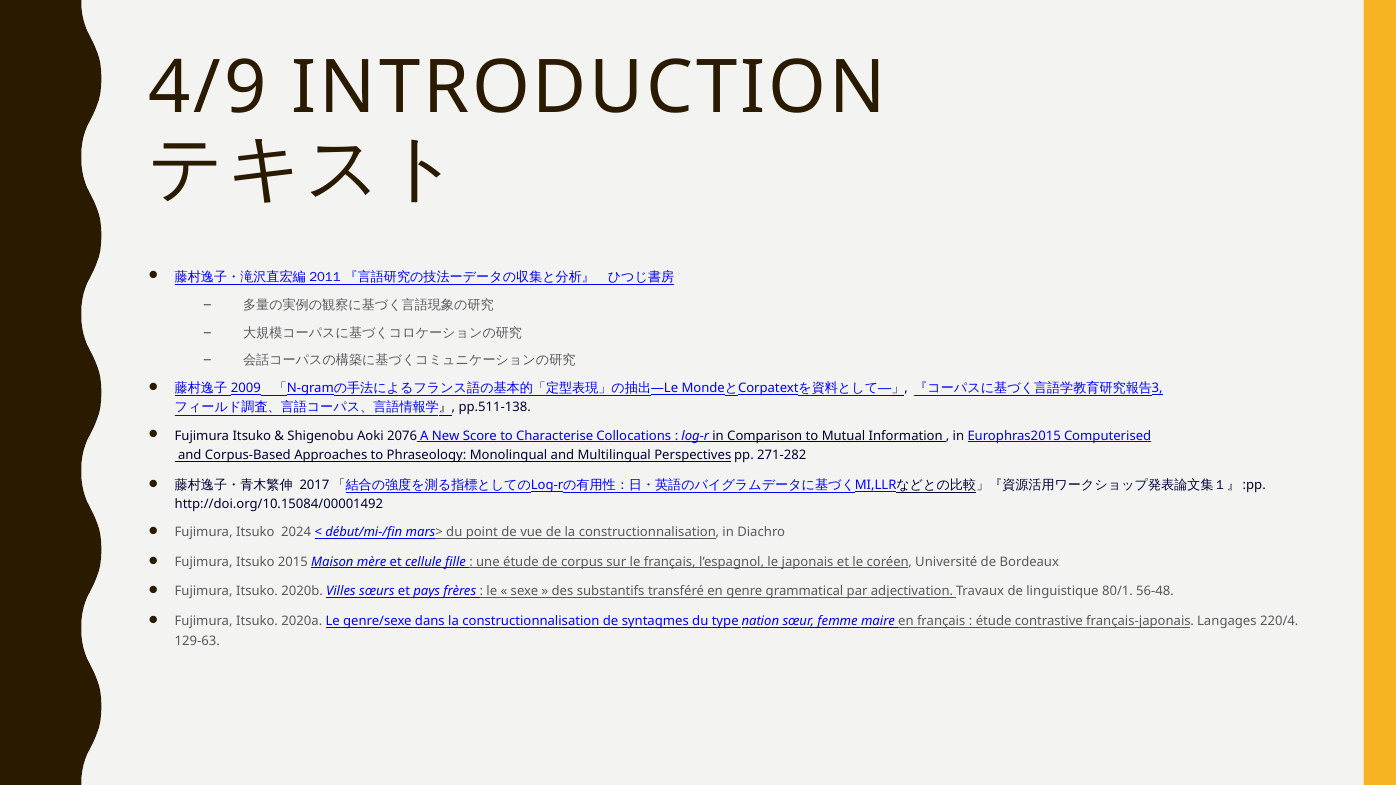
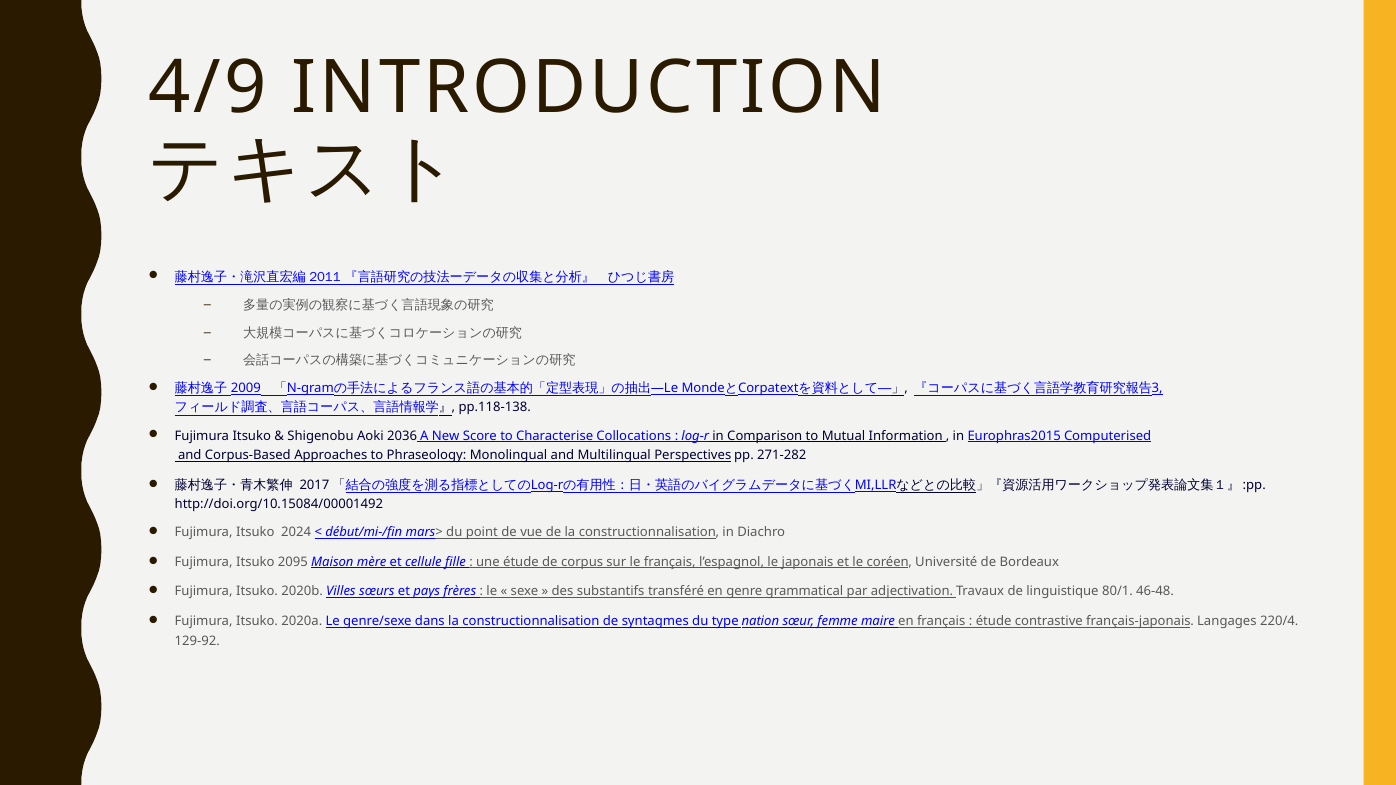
pp.511-138: pp.511-138 -> pp.118-138
2076: 2076 -> 2036
2015: 2015 -> 2095
56‑48: 56‑48 -> 46‑48
129‑63: 129‑63 -> 129‑92
